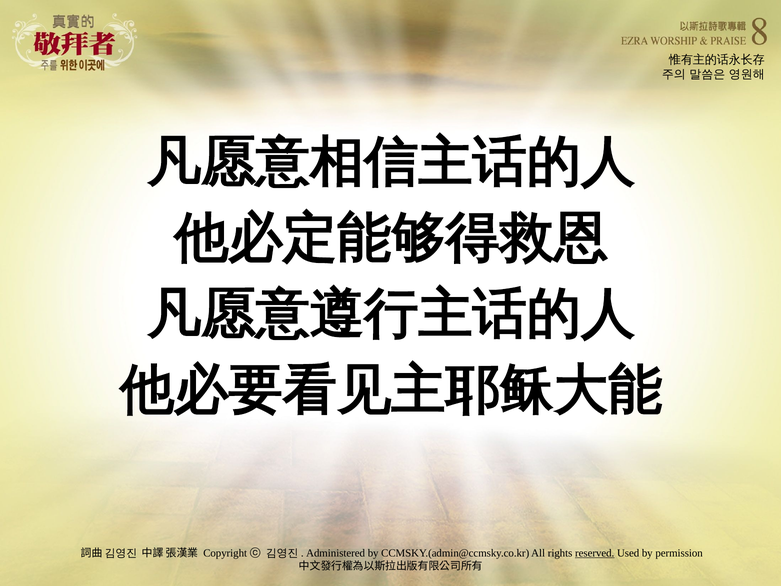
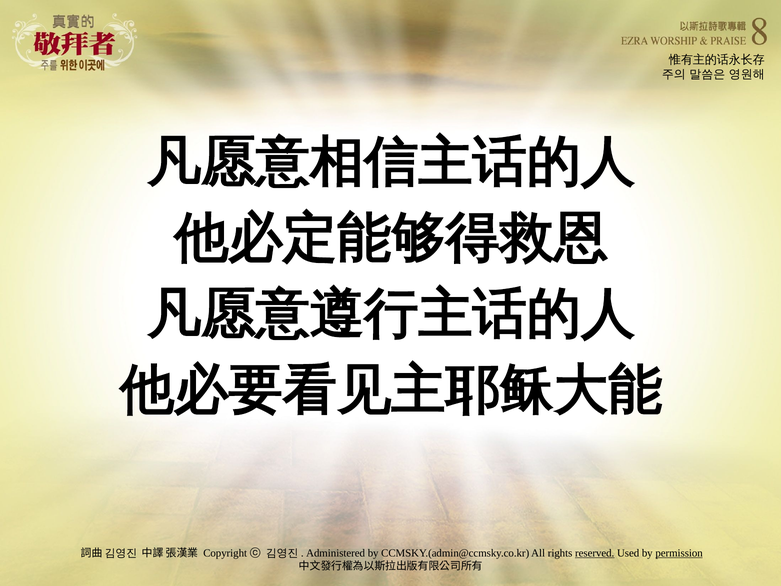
permission underline: none -> present
